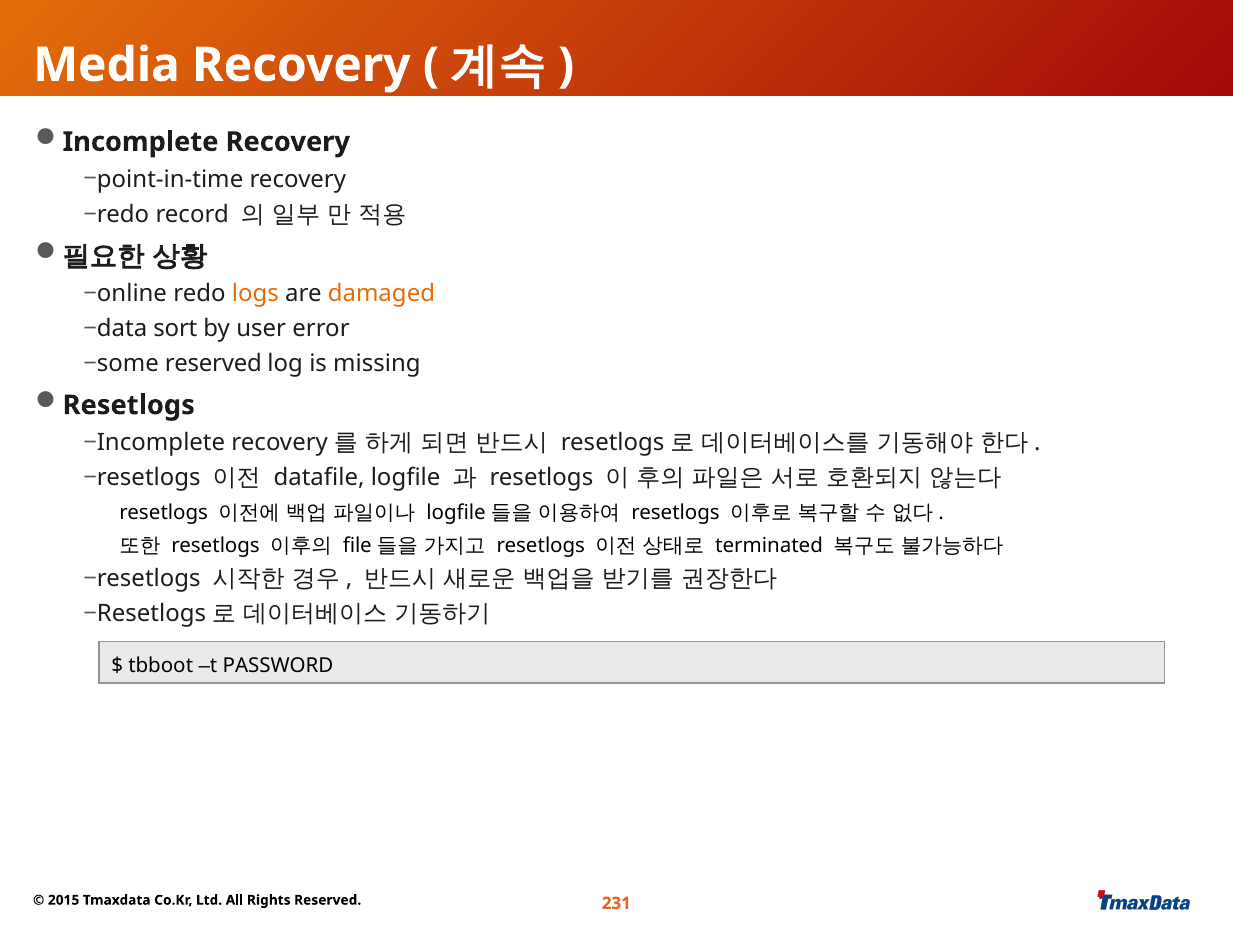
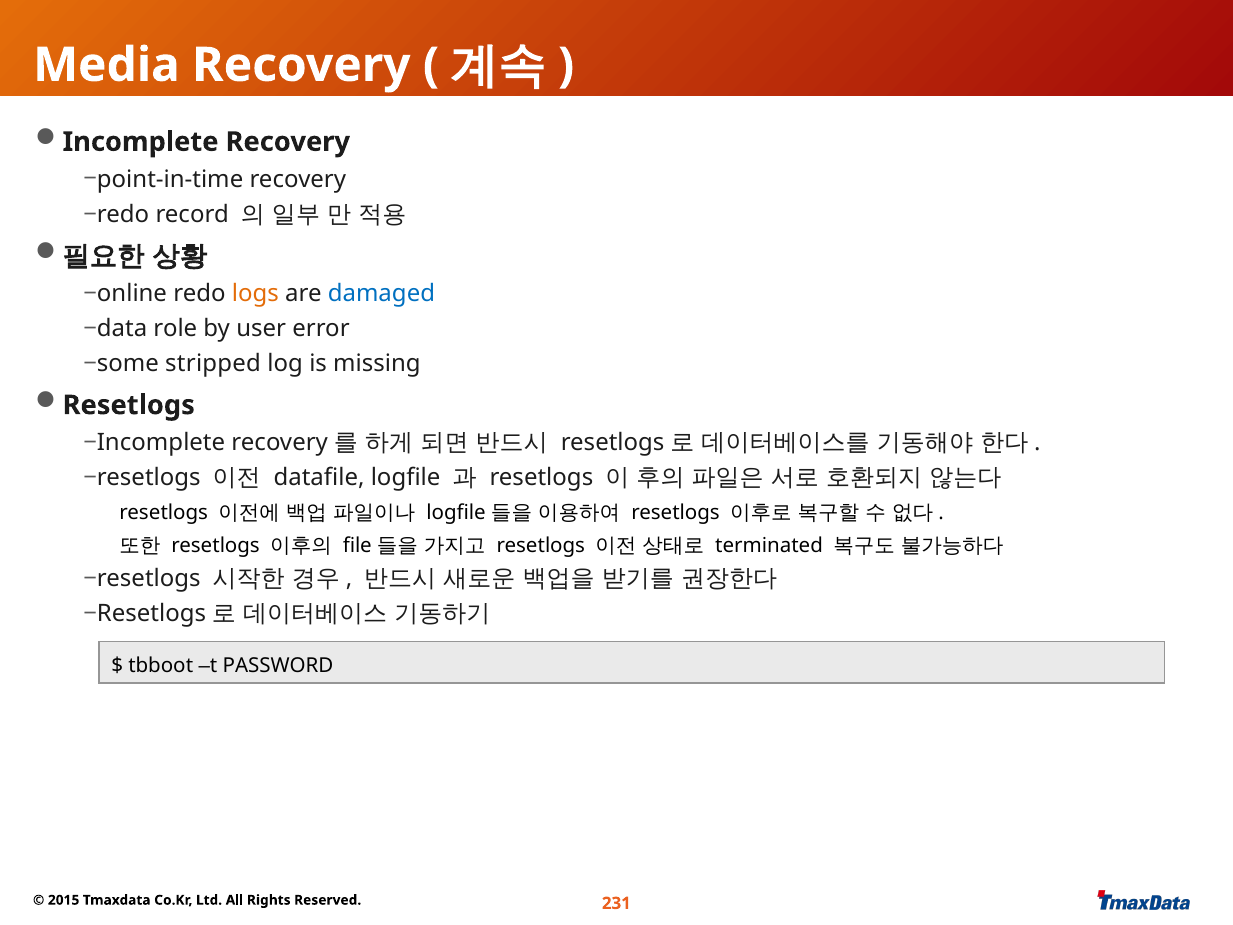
damaged colour: orange -> blue
sort: sort -> role
reserved at (213, 364): reserved -> stripped
